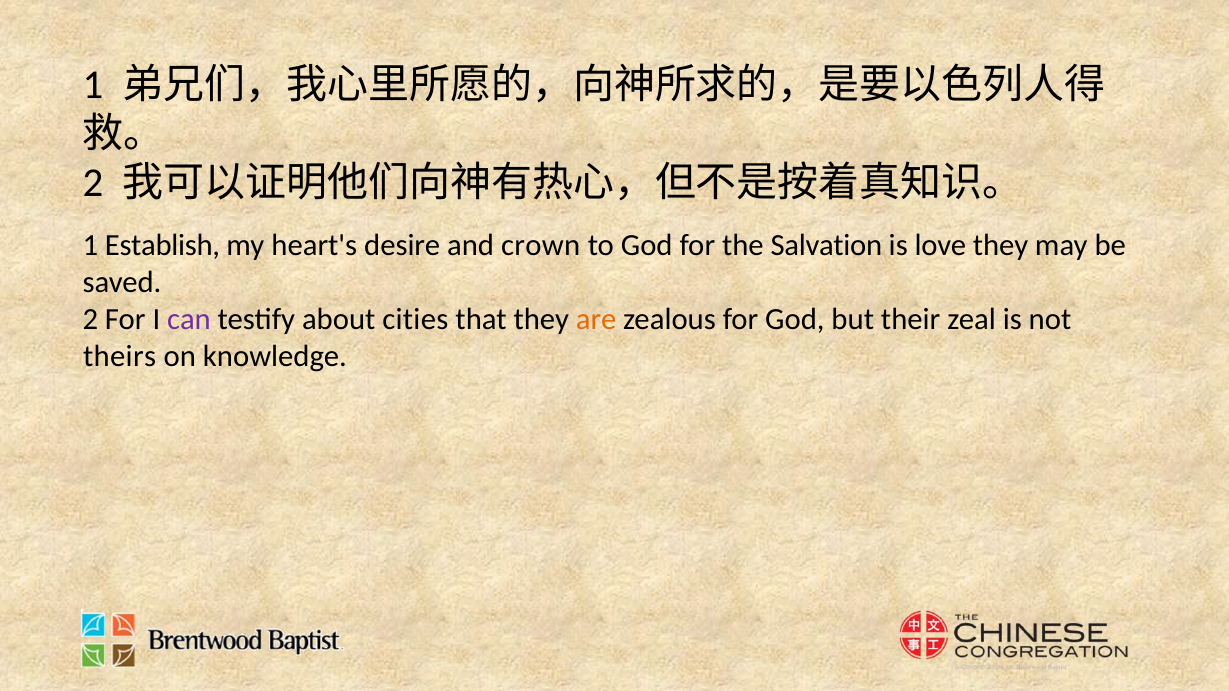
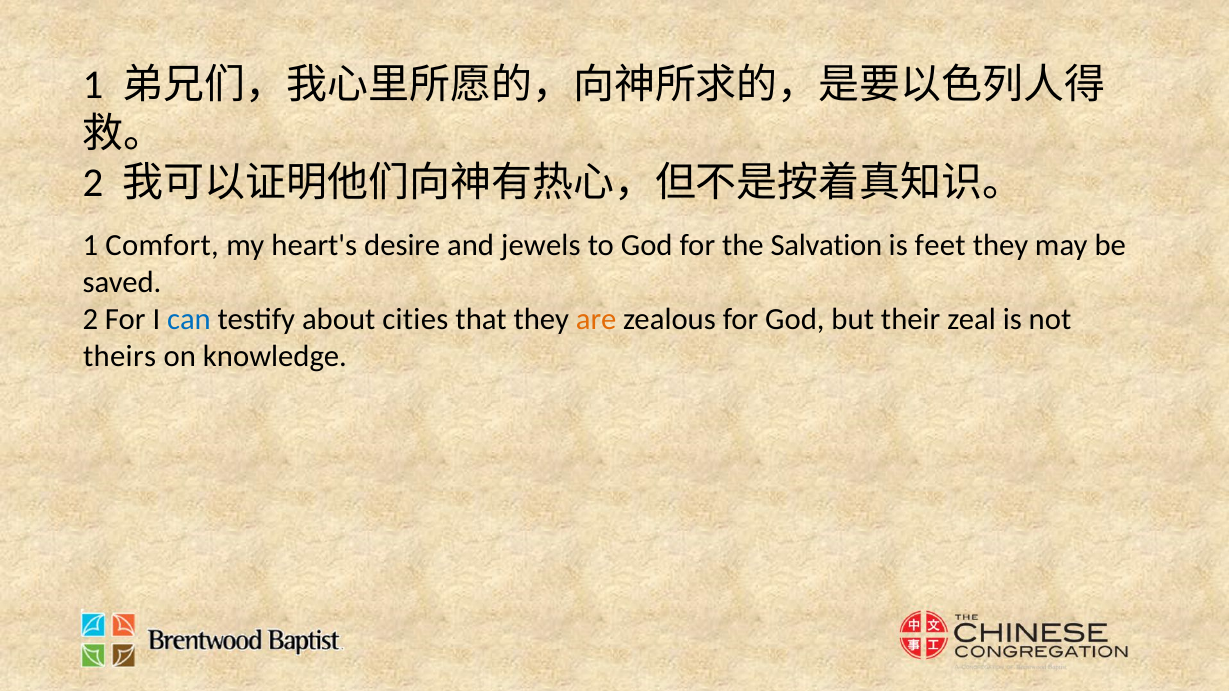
Establish: Establish -> Comfort
crown: crown -> jewels
love: love -> feet
can colour: purple -> blue
